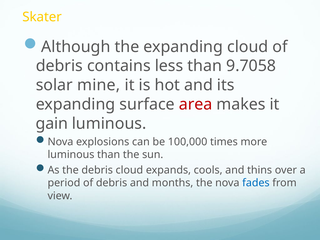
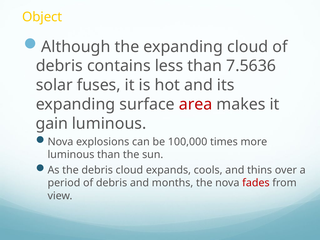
Skater: Skater -> Object
9.7058: 9.7058 -> 7.5636
mine: mine -> fuses
fades colour: blue -> red
